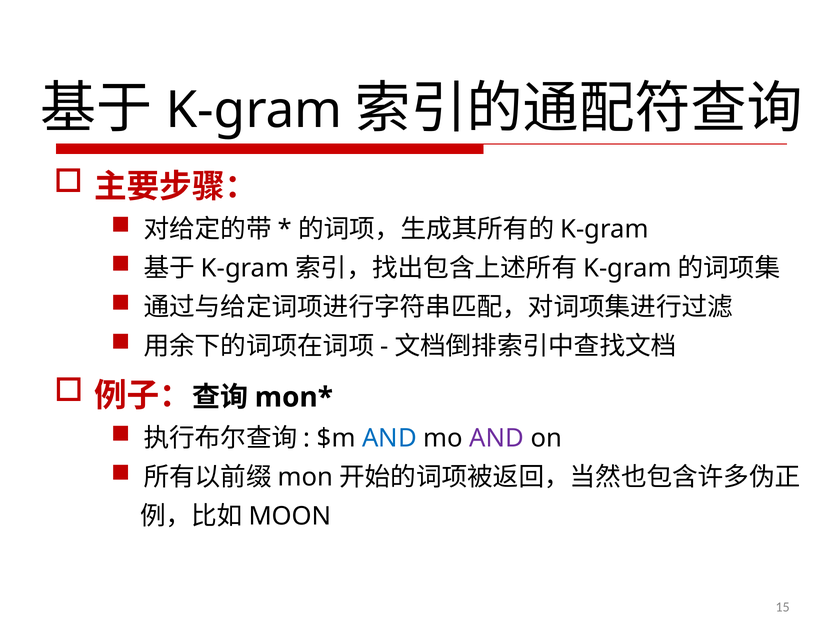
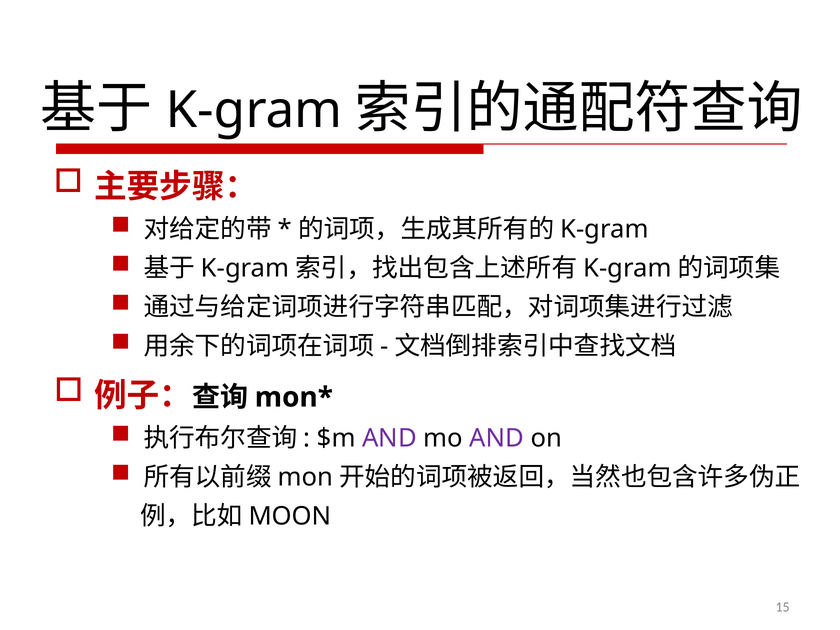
AND at (389, 438) colour: blue -> purple
